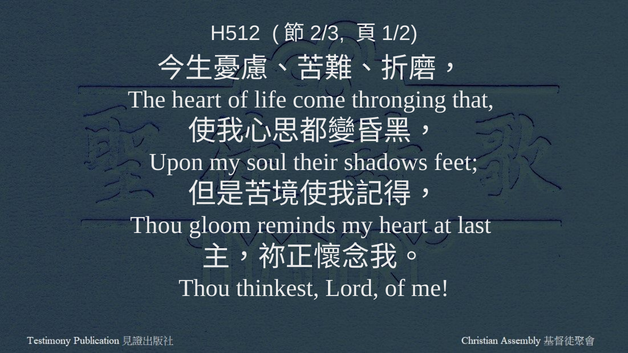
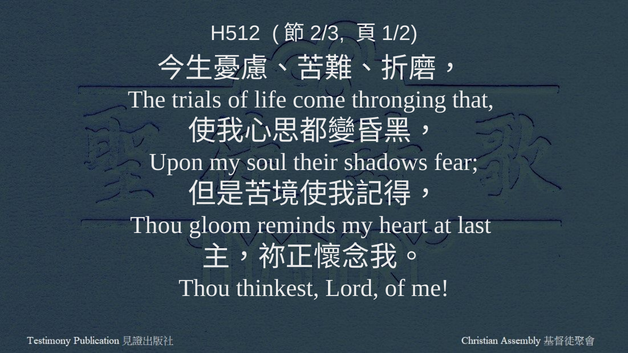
The heart: heart -> trials
feet: feet -> fear
